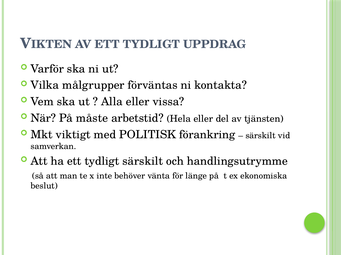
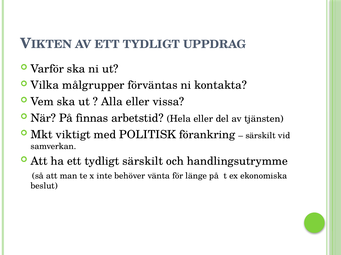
måste: måste -> finnas
